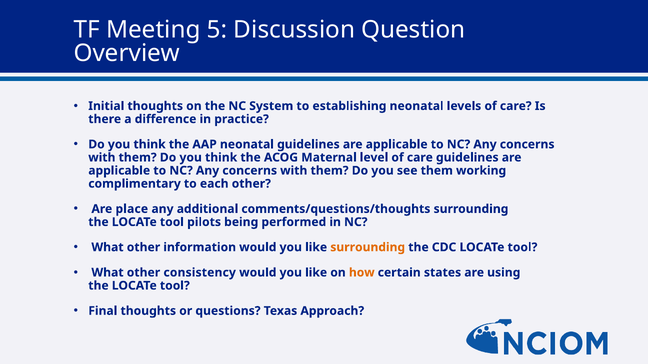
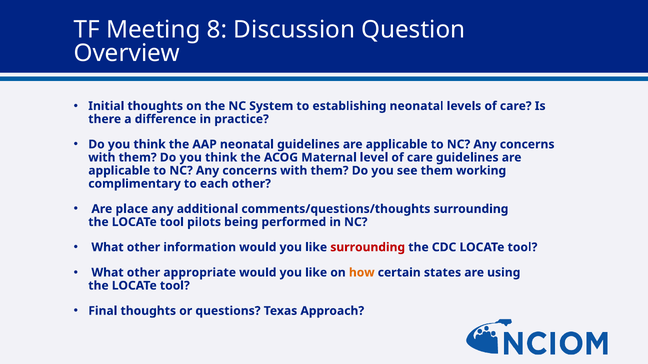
5: 5 -> 8
surrounding at (368, 248) colour: orange -> red
consistency: consistency -> appropriate
